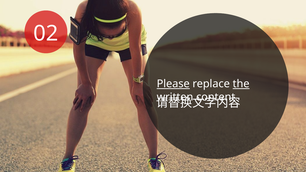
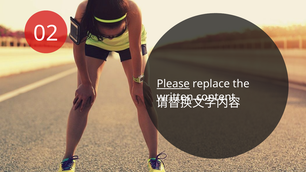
the underline: present -> none
